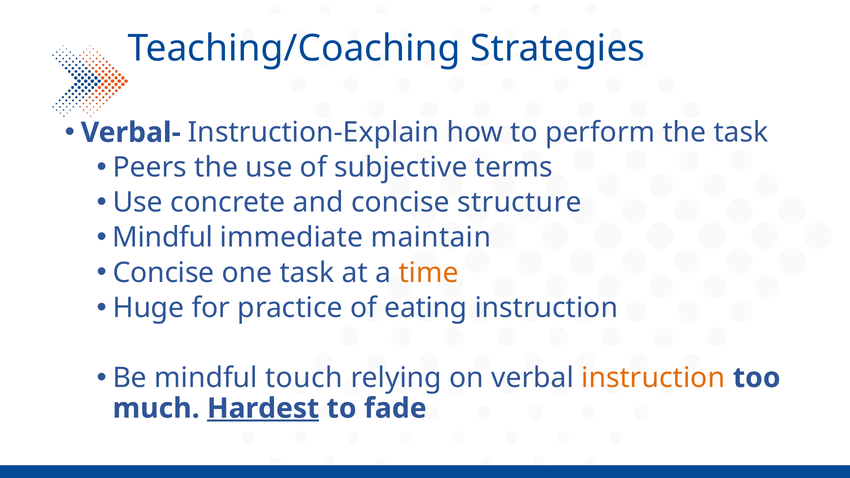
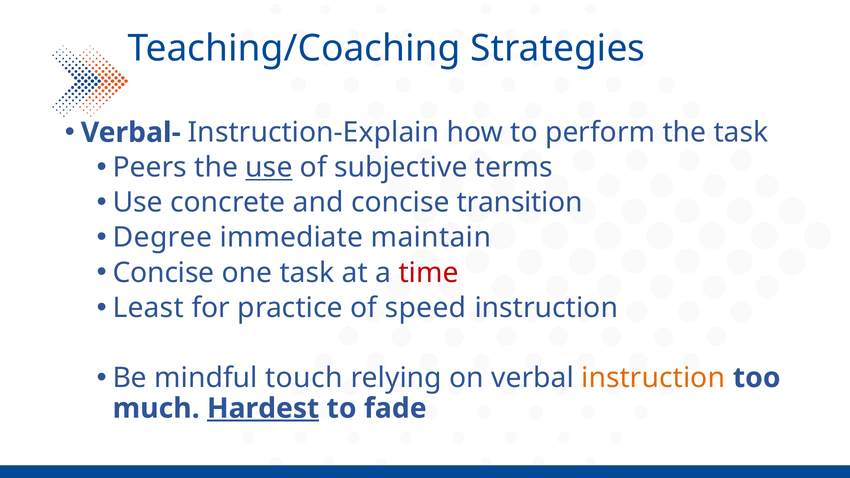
use at (269, 168) underline: none -> present
structure: structure -> transition
Mindful at (163, 238): Mindful -> Degree
time colour: orange -> red
Huge: Huge -> Least
eating: eating -> speed
